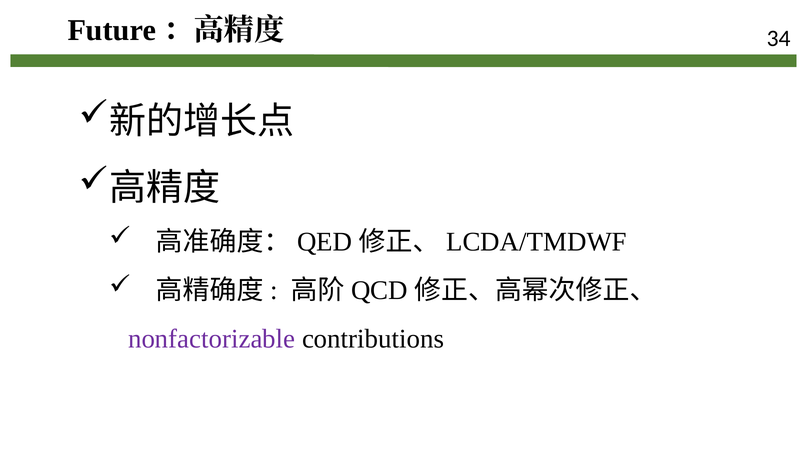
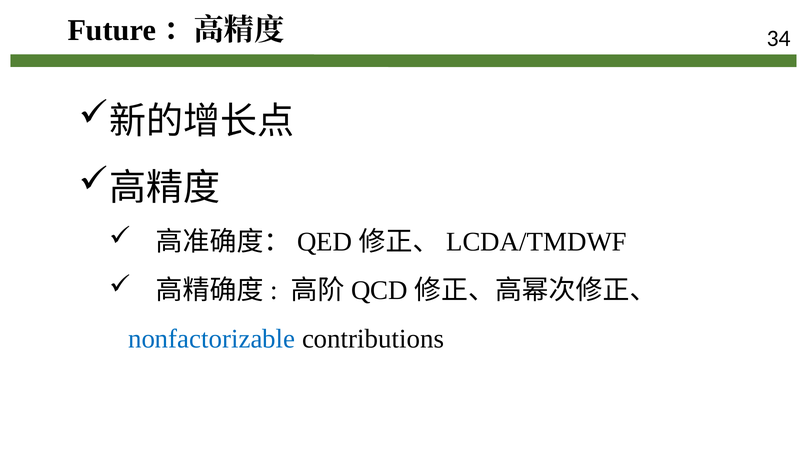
nonfactorizable colour: purple -> blue
